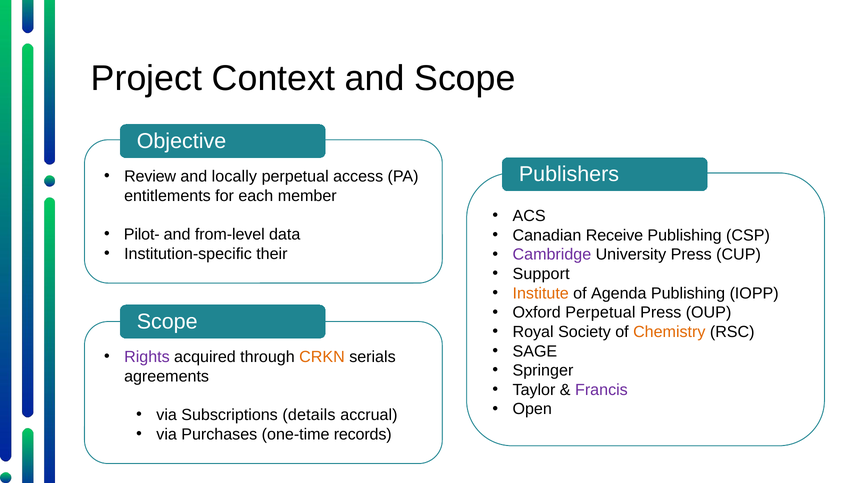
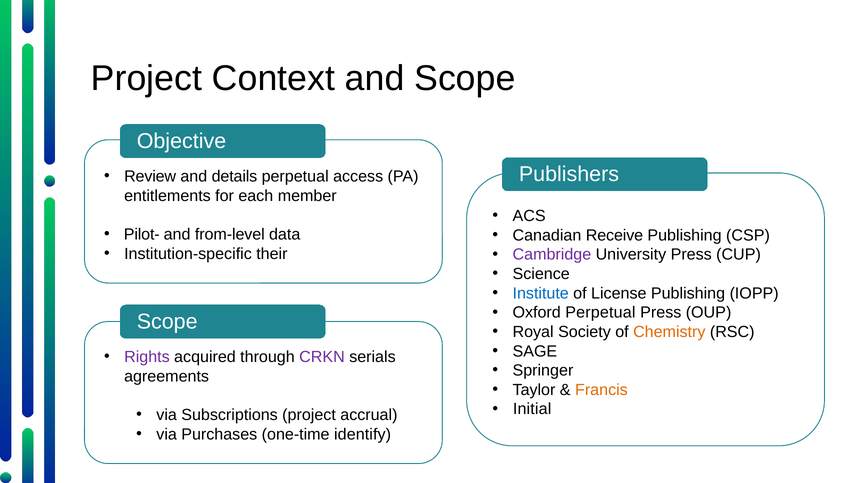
locally: locally -> details
Support: Support -> Science
Institute colour: orange -> blue
Agenda: Agenda -> License
CRKN colour: orange -> purple
Francis colour: purple -> orange
Open: Open -> Initial
Subscriptions details: details -> project
records: records -> identify
